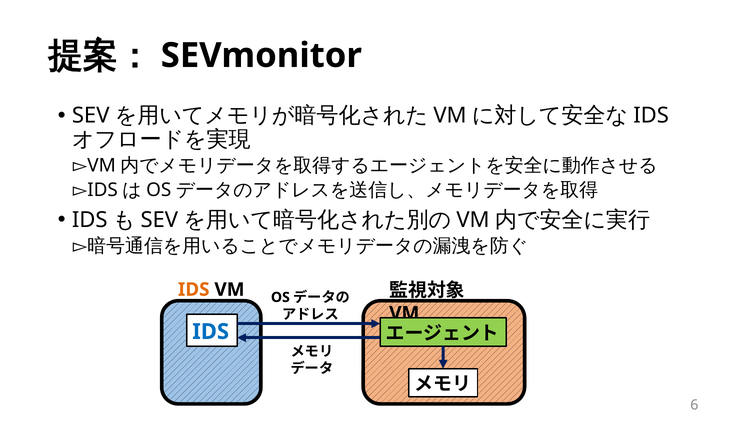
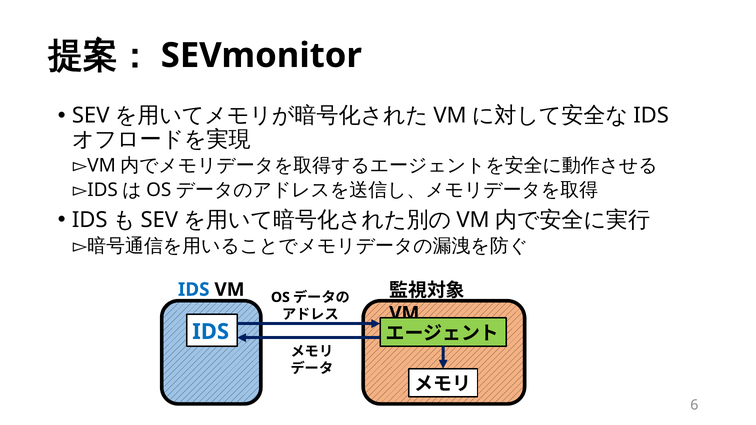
IDS at (194, 290) colour: orange -> blue
